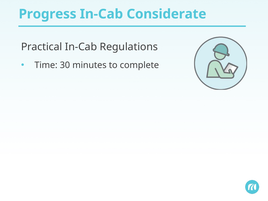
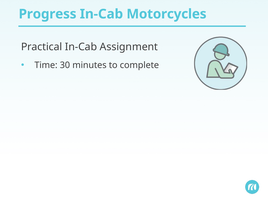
Considerate: Considerate -> Motorcycles
Regulations: Regulations -> Assignment
